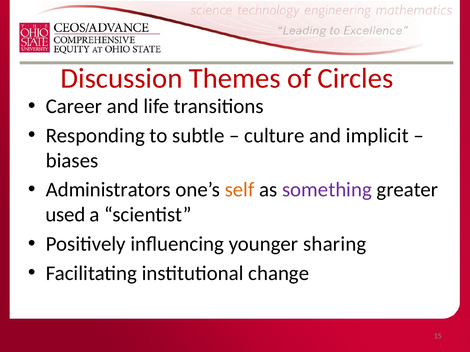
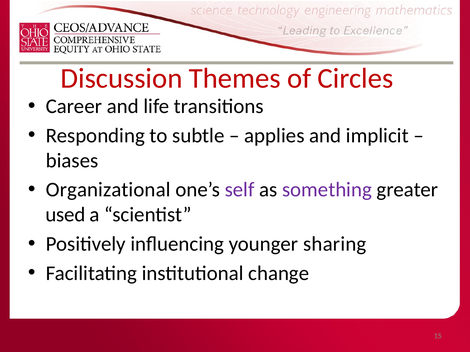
culture: culture -> applies
Administrators: Administrators -> Organizational
self colour: orange -> purple
